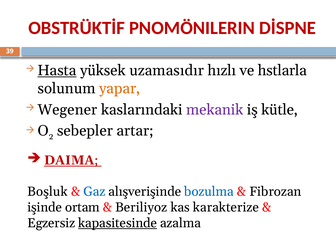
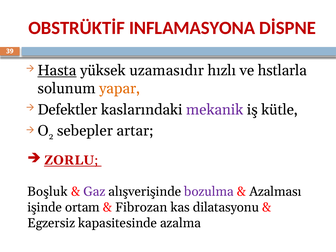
PNOMÖNILERIN: PNOMÖNILERIN -> INFLAMASYONA
Wegener: Wegener -> Defektler
DAIMA: DAIMA -> ZORLU
Gaz colour: blue -> purple
bozulma colour: blue -> purple
Fibrozan: Fibrozan -> Azalması
Beriliyoz: Beriliyoz -> Fibrozan
karakterize: karakterize -> dilatasyonu
kapasitesinde underline: present -> none
